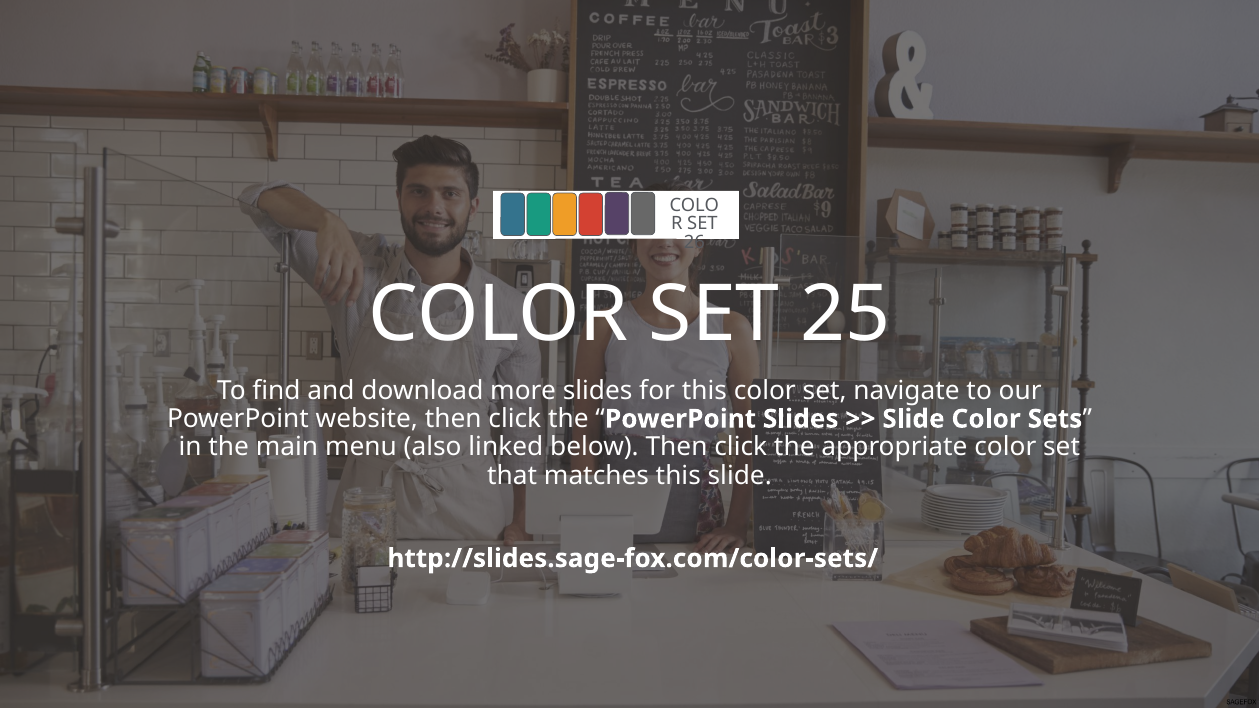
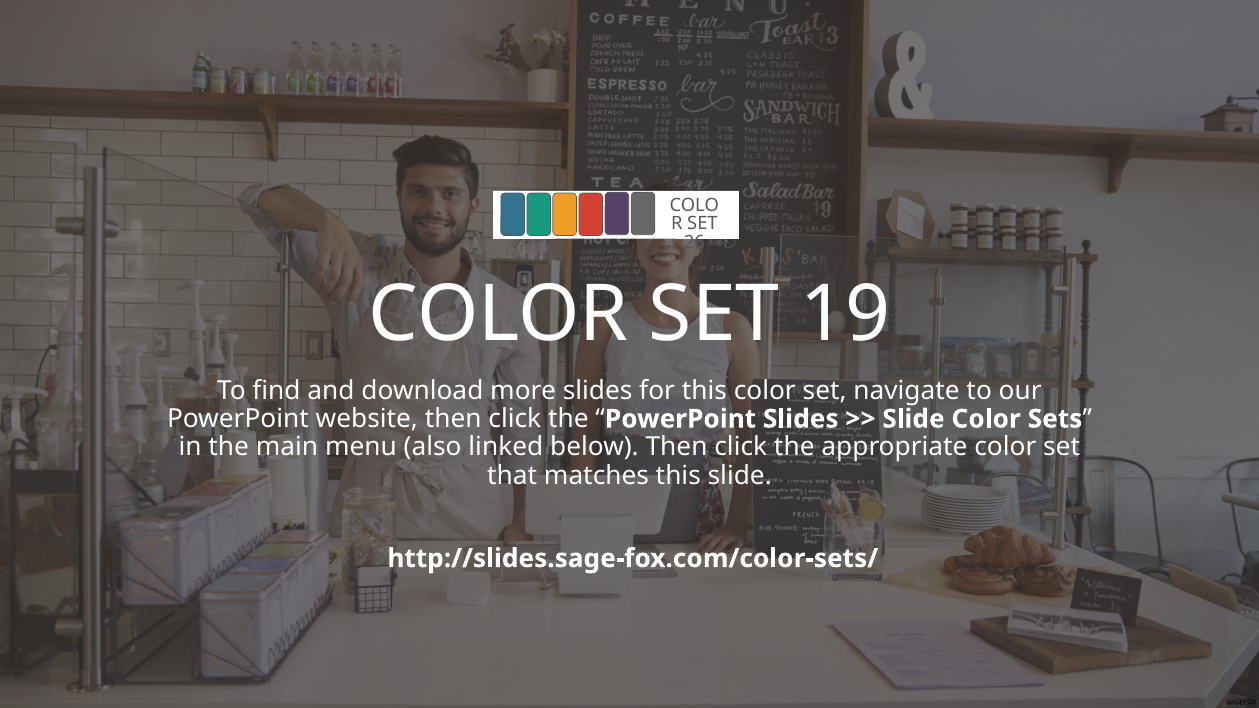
25: 25 -> 19
